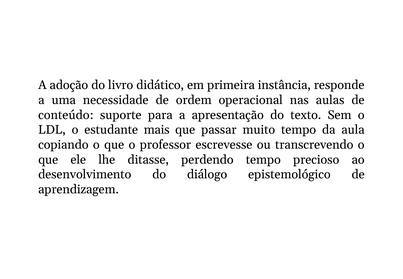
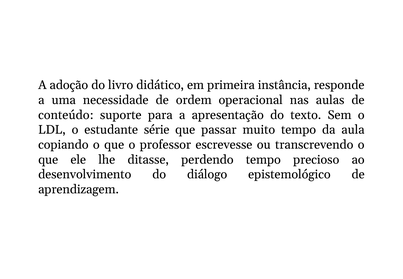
mais: mais -> série
